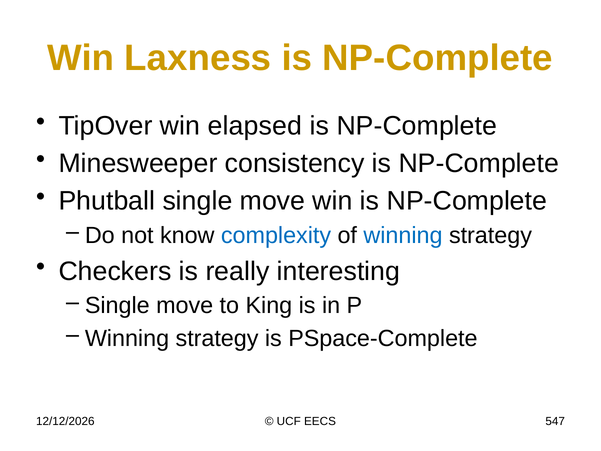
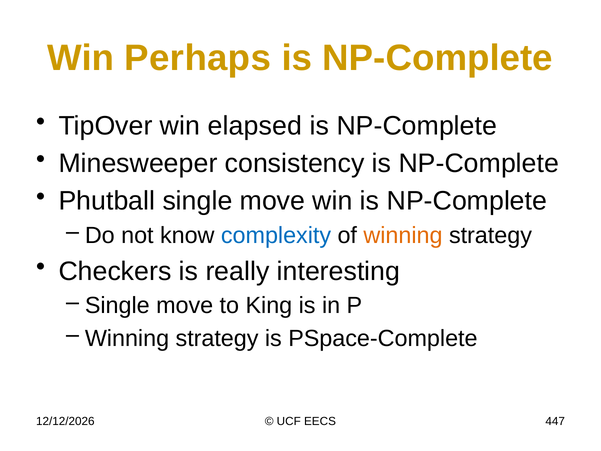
Laxness: Laxness -> Perhaps
winning at (403, 235) colour: blue -> orange
547: 547 -> 447
